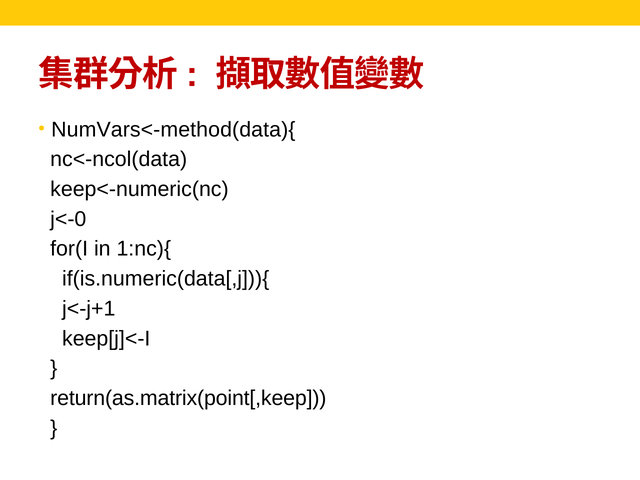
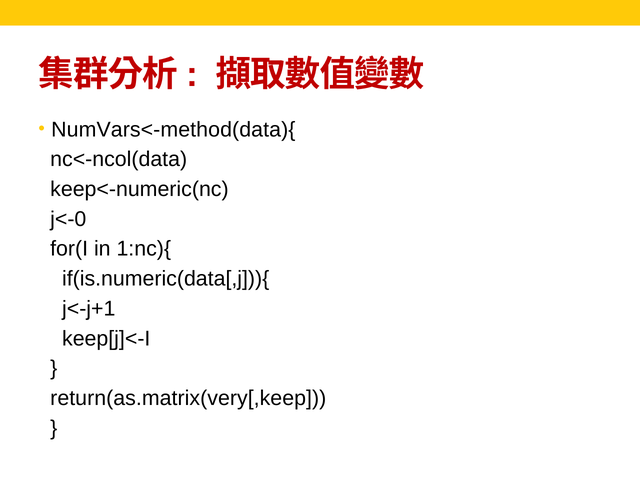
return(as.matrix(point[,keep: return(as.matrix(point[,keep -> return(as.matrix(very[,keep
